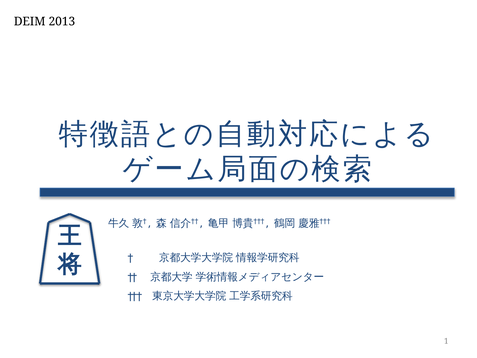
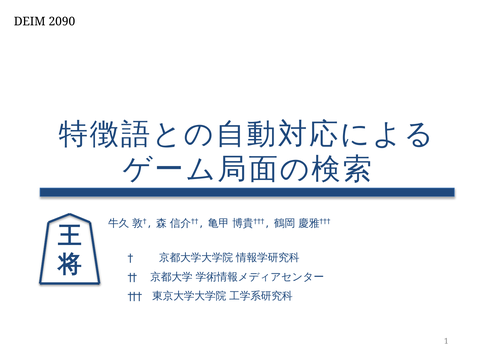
2013: 2013 -> 2090
